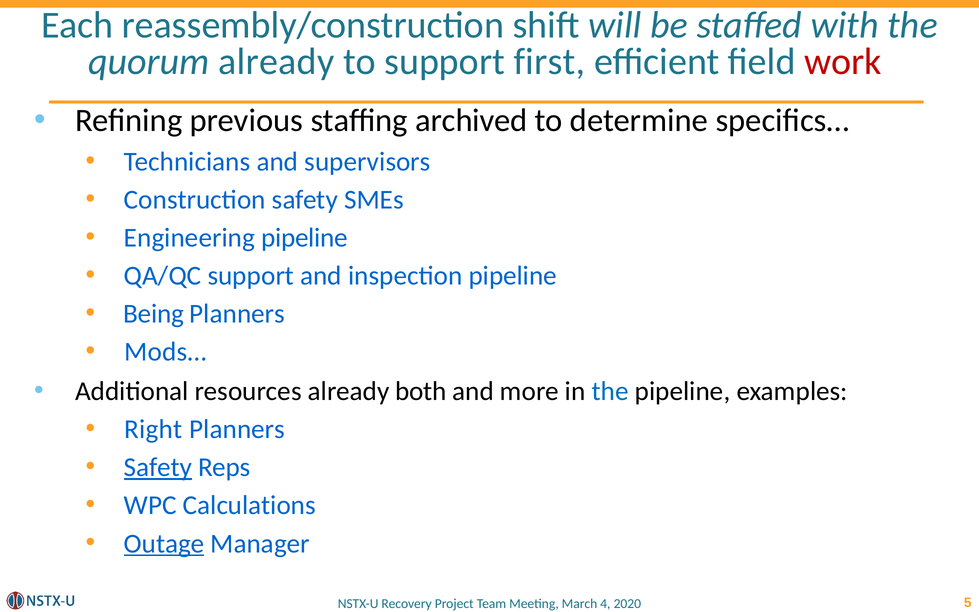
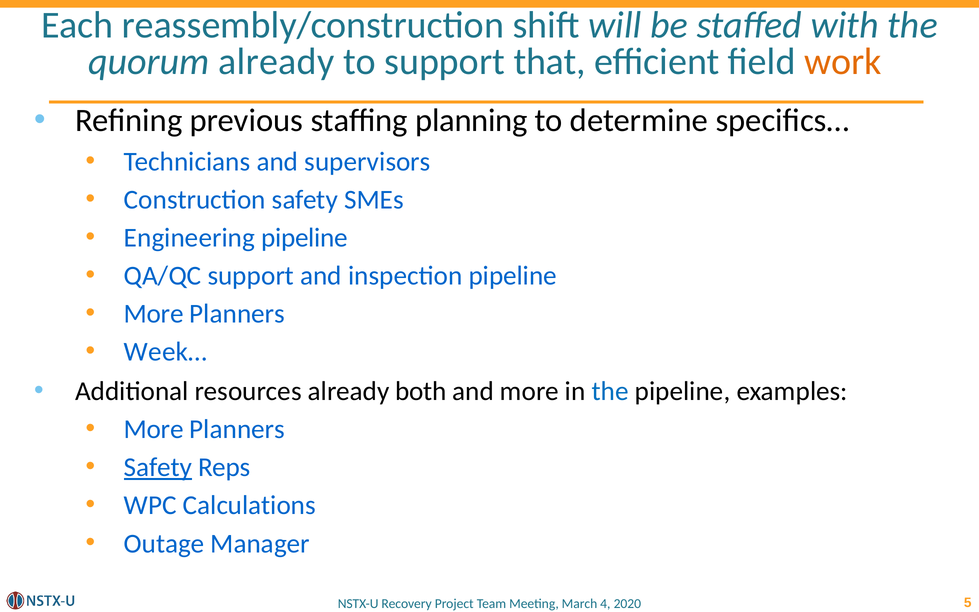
first: first -> that
work colour: red -> orange
archived: archived -> planning
Being at (154, 314): Being -> More
Mods…: Mods… -> Week…
Right at (153, 429): Right -> More
Outage underline: present -> none
